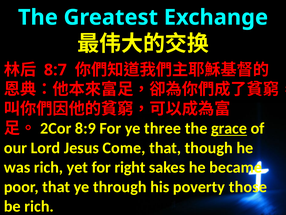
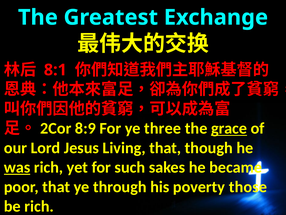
8:7: 8:7 -> 8:1
Come: Come -> Living
was underline: none -> present
right: right -> such
